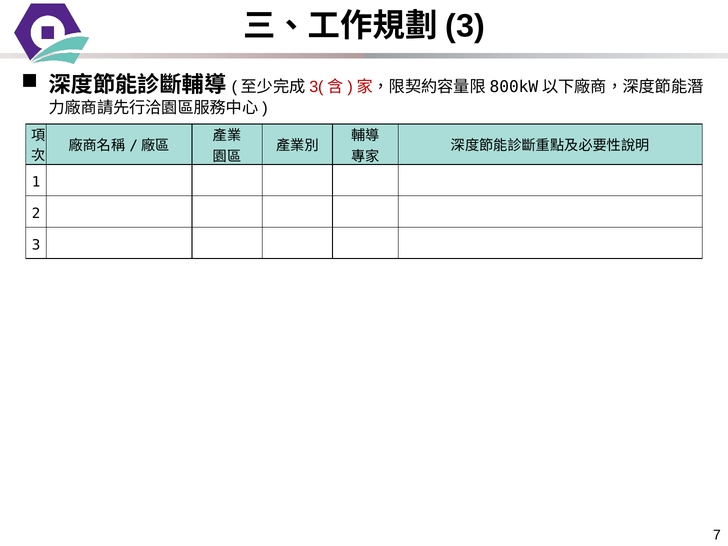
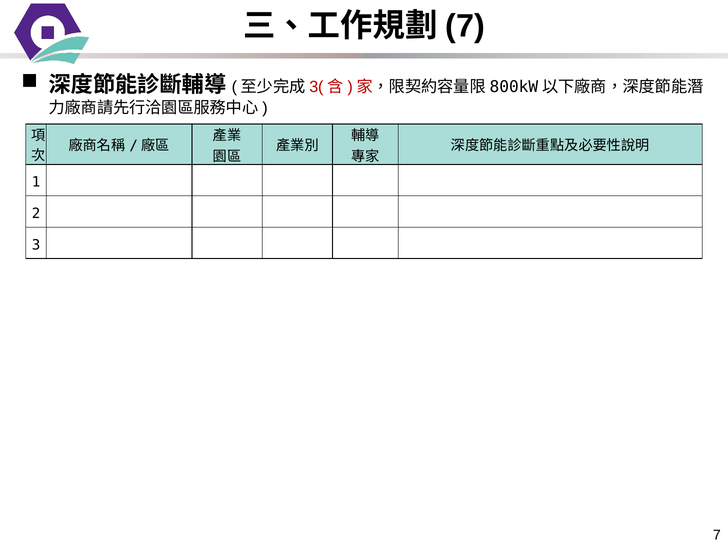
3 at (465, 26): 3 -> 7
